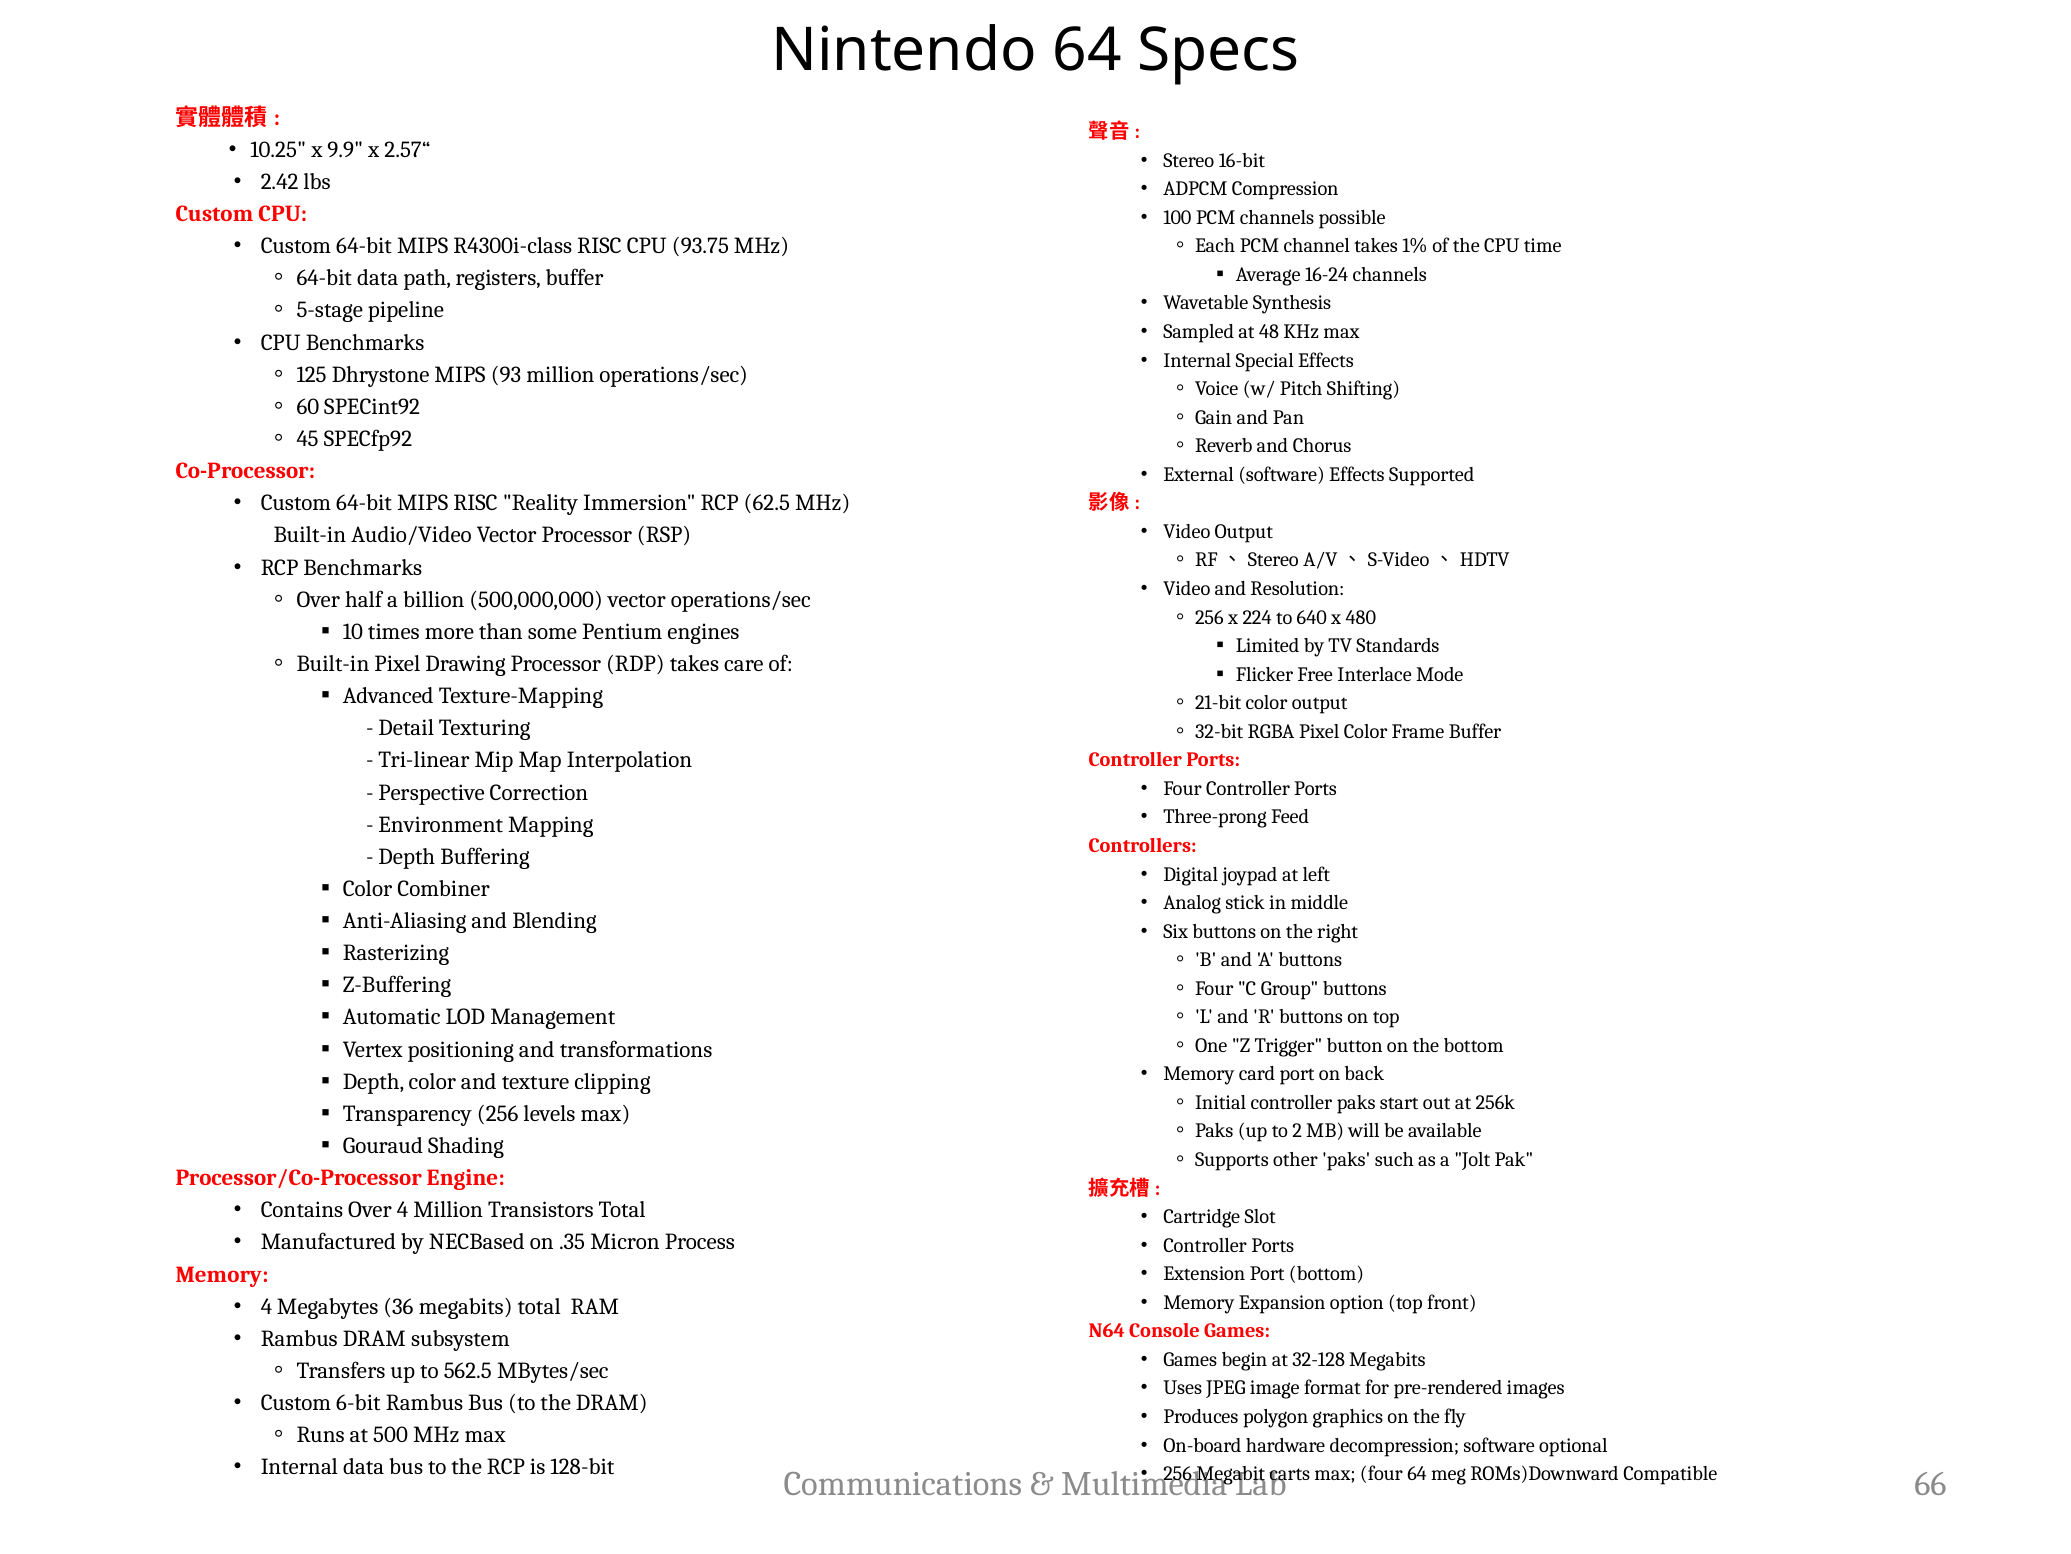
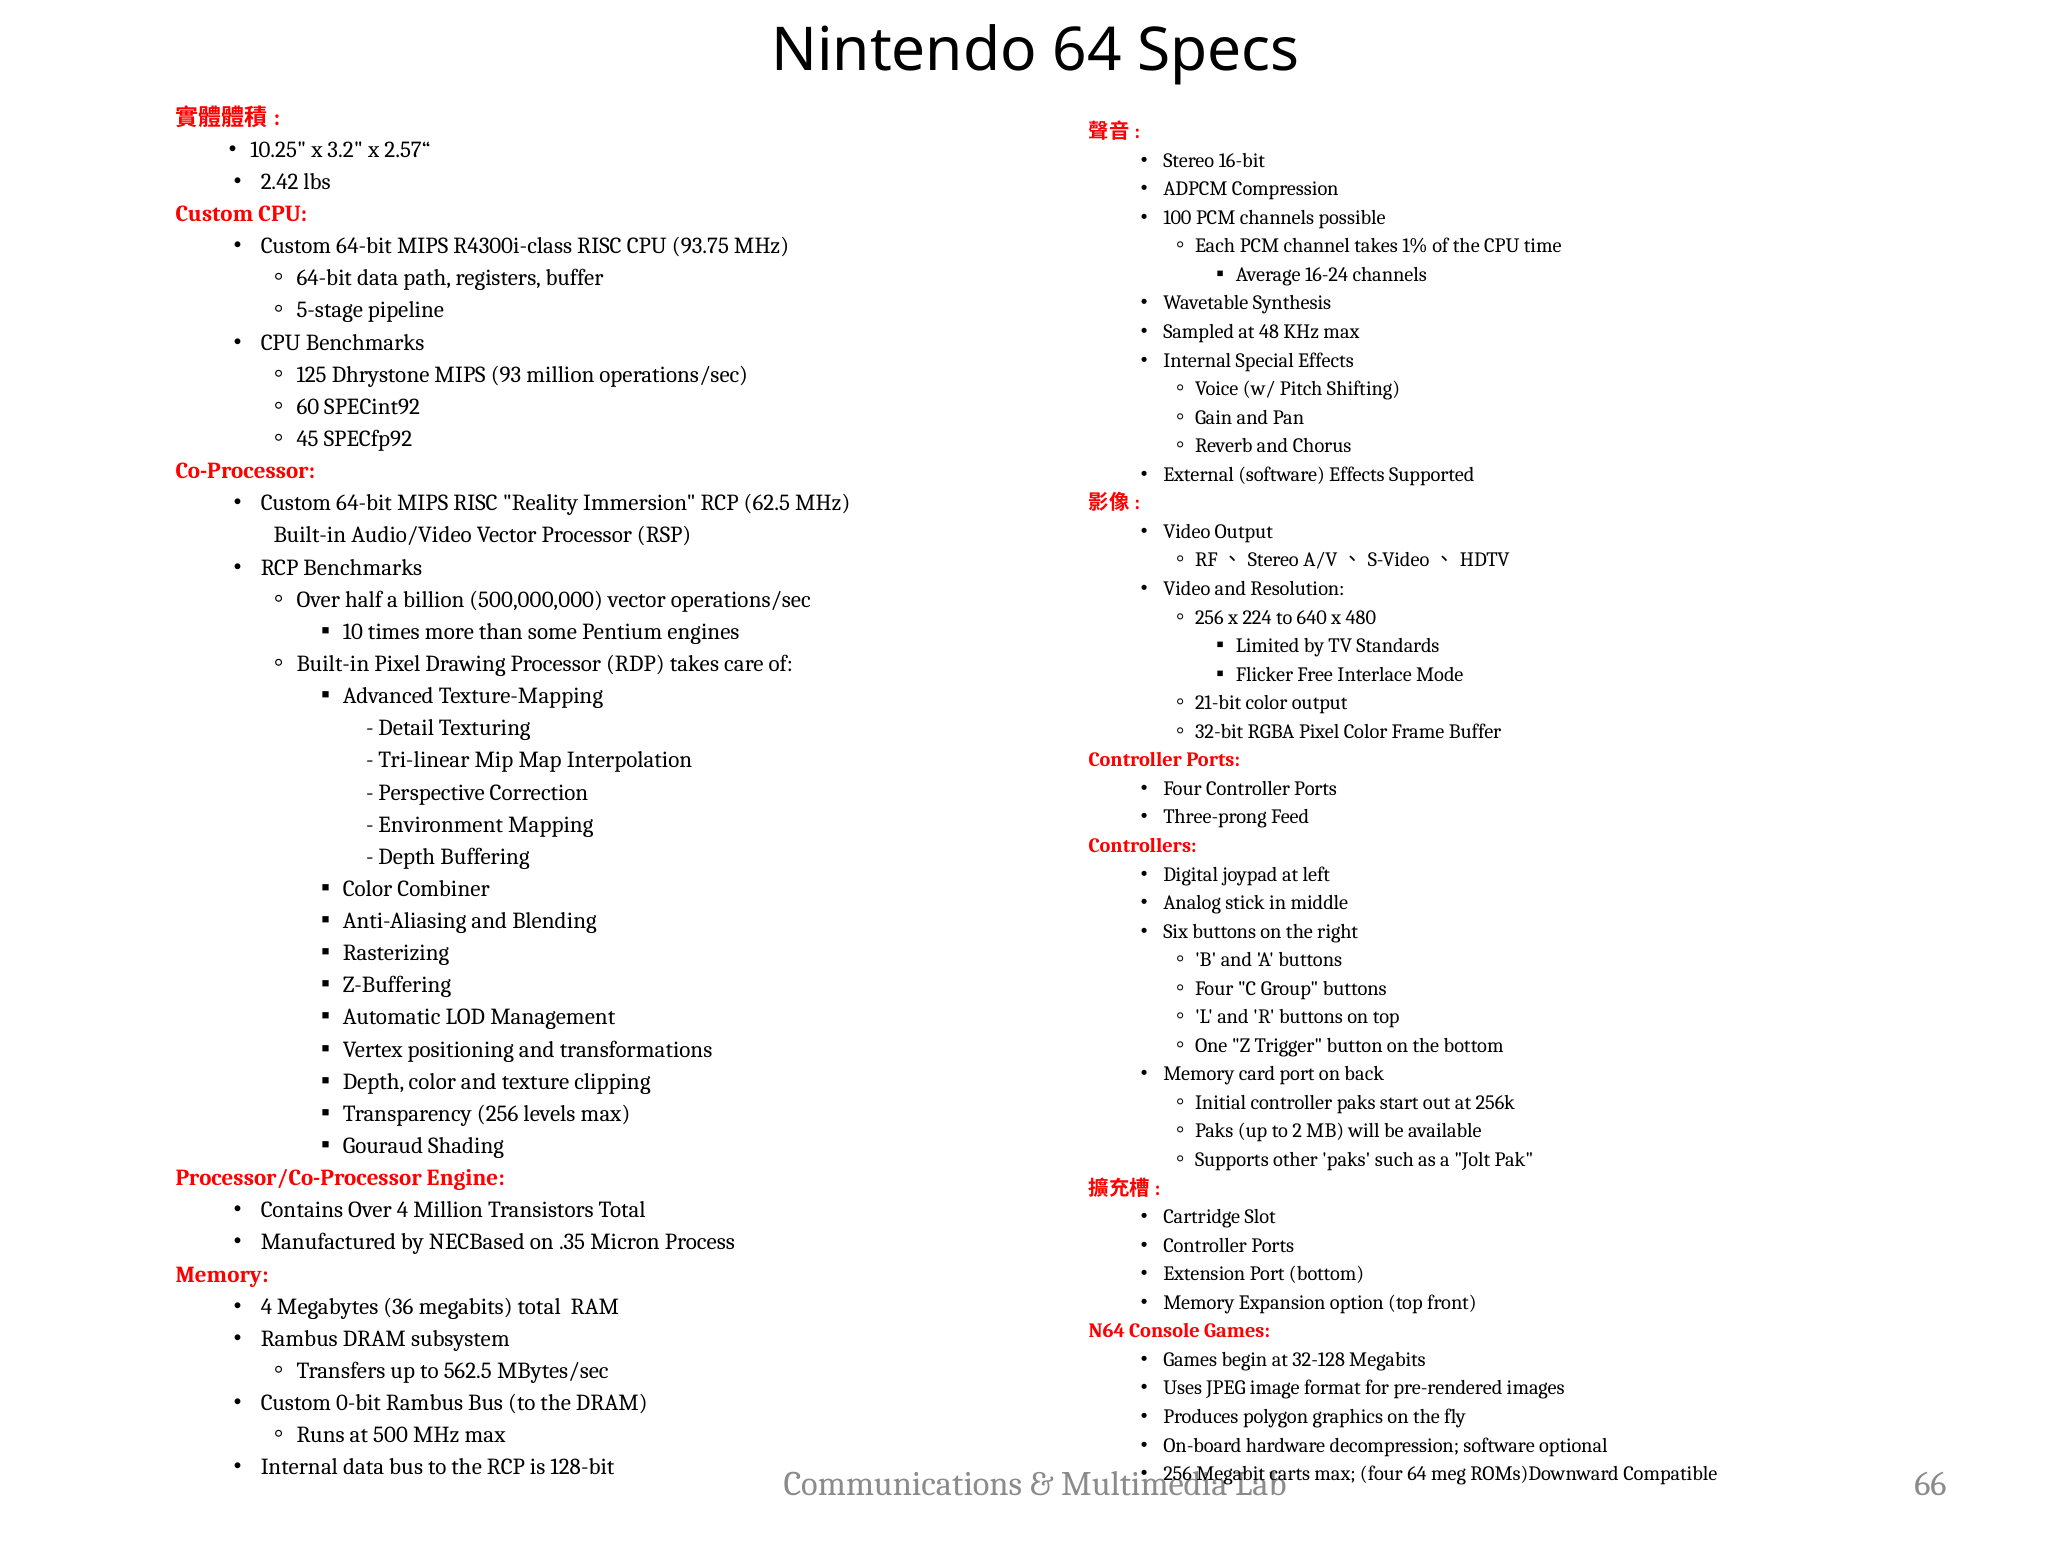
9.9: 9.9 -> 3.2
6-bit: 6-bit -> 0-bit
